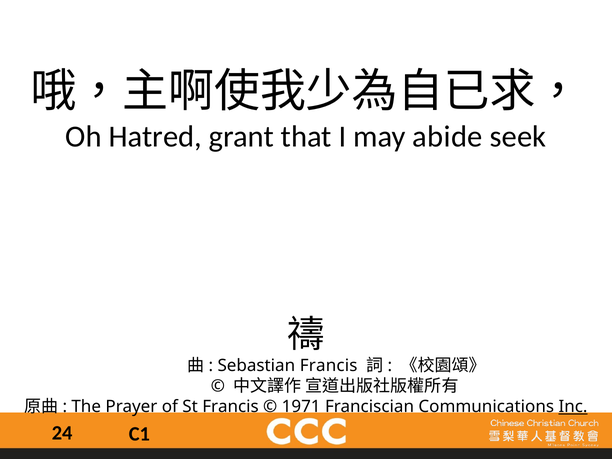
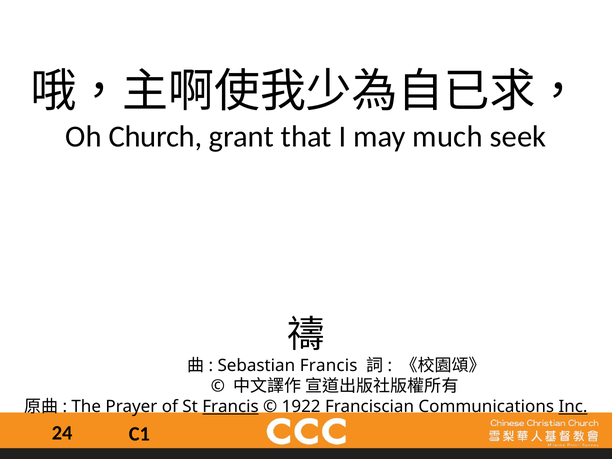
Hatred: Hatred -> Church
abide: abide -> much
Francis at (230, 407) underline: none -> present
1971: 1971 -> 1922
